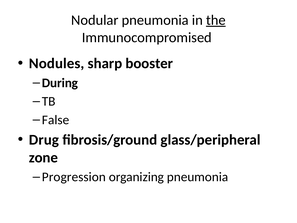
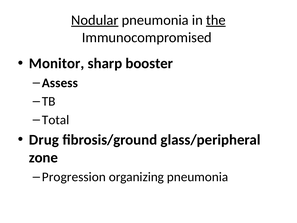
Nodular underline: none -> present
Nodules: Nodules -> Monitor
During: During -> Assess
False: False -> Total
